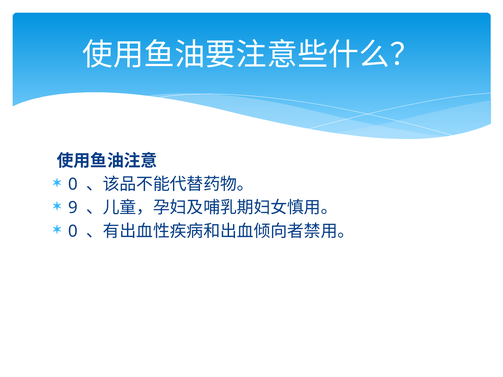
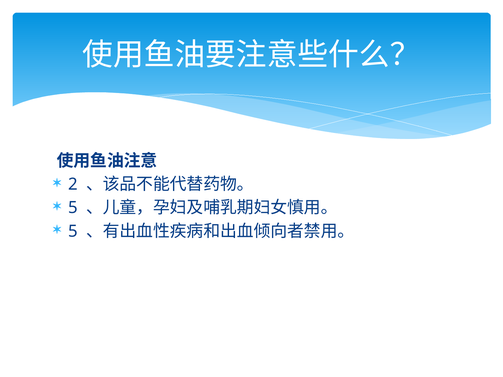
0 at (73, 184): 0 -> 2
9 at (73, 208): 9 -> 5
0 at (73, 231): 0 -> 5
